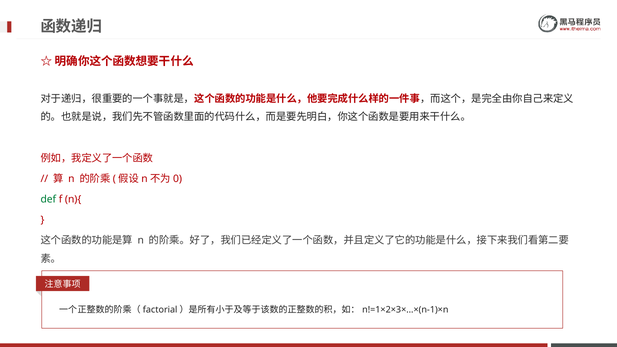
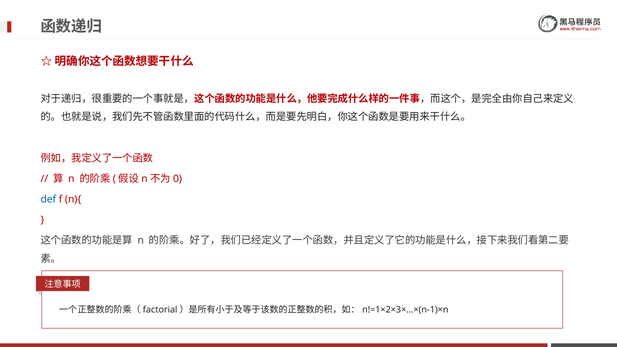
def colour: green -> blue
